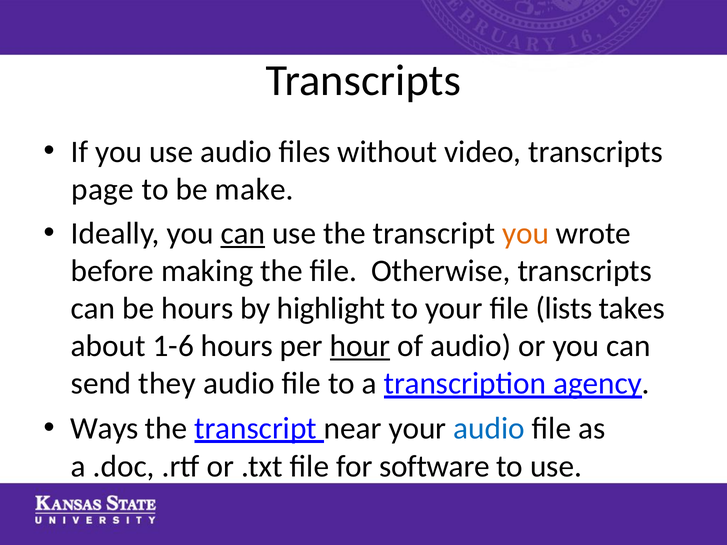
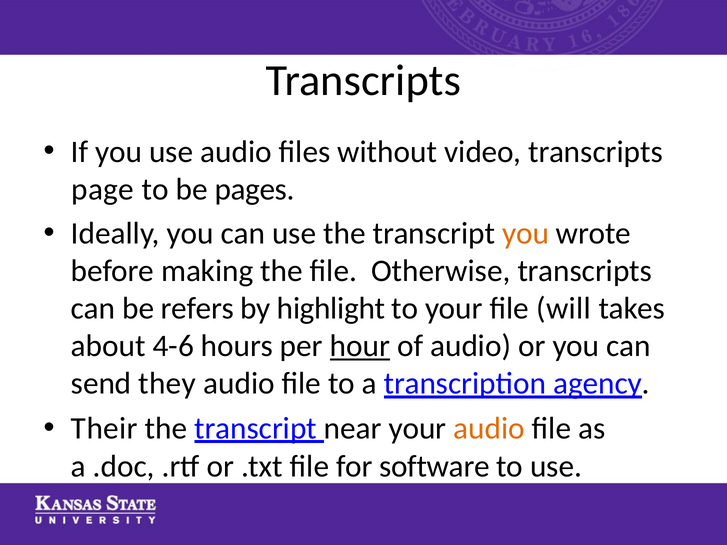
make: make -> pages
can at (243, 233) underline: present -> none
be hours: hours -> refers
lists: lists -> will
1-6: 1-6 -> 4-6
Ways: Ways -> Their
audio at (489, 428) colour: blue -> orange
